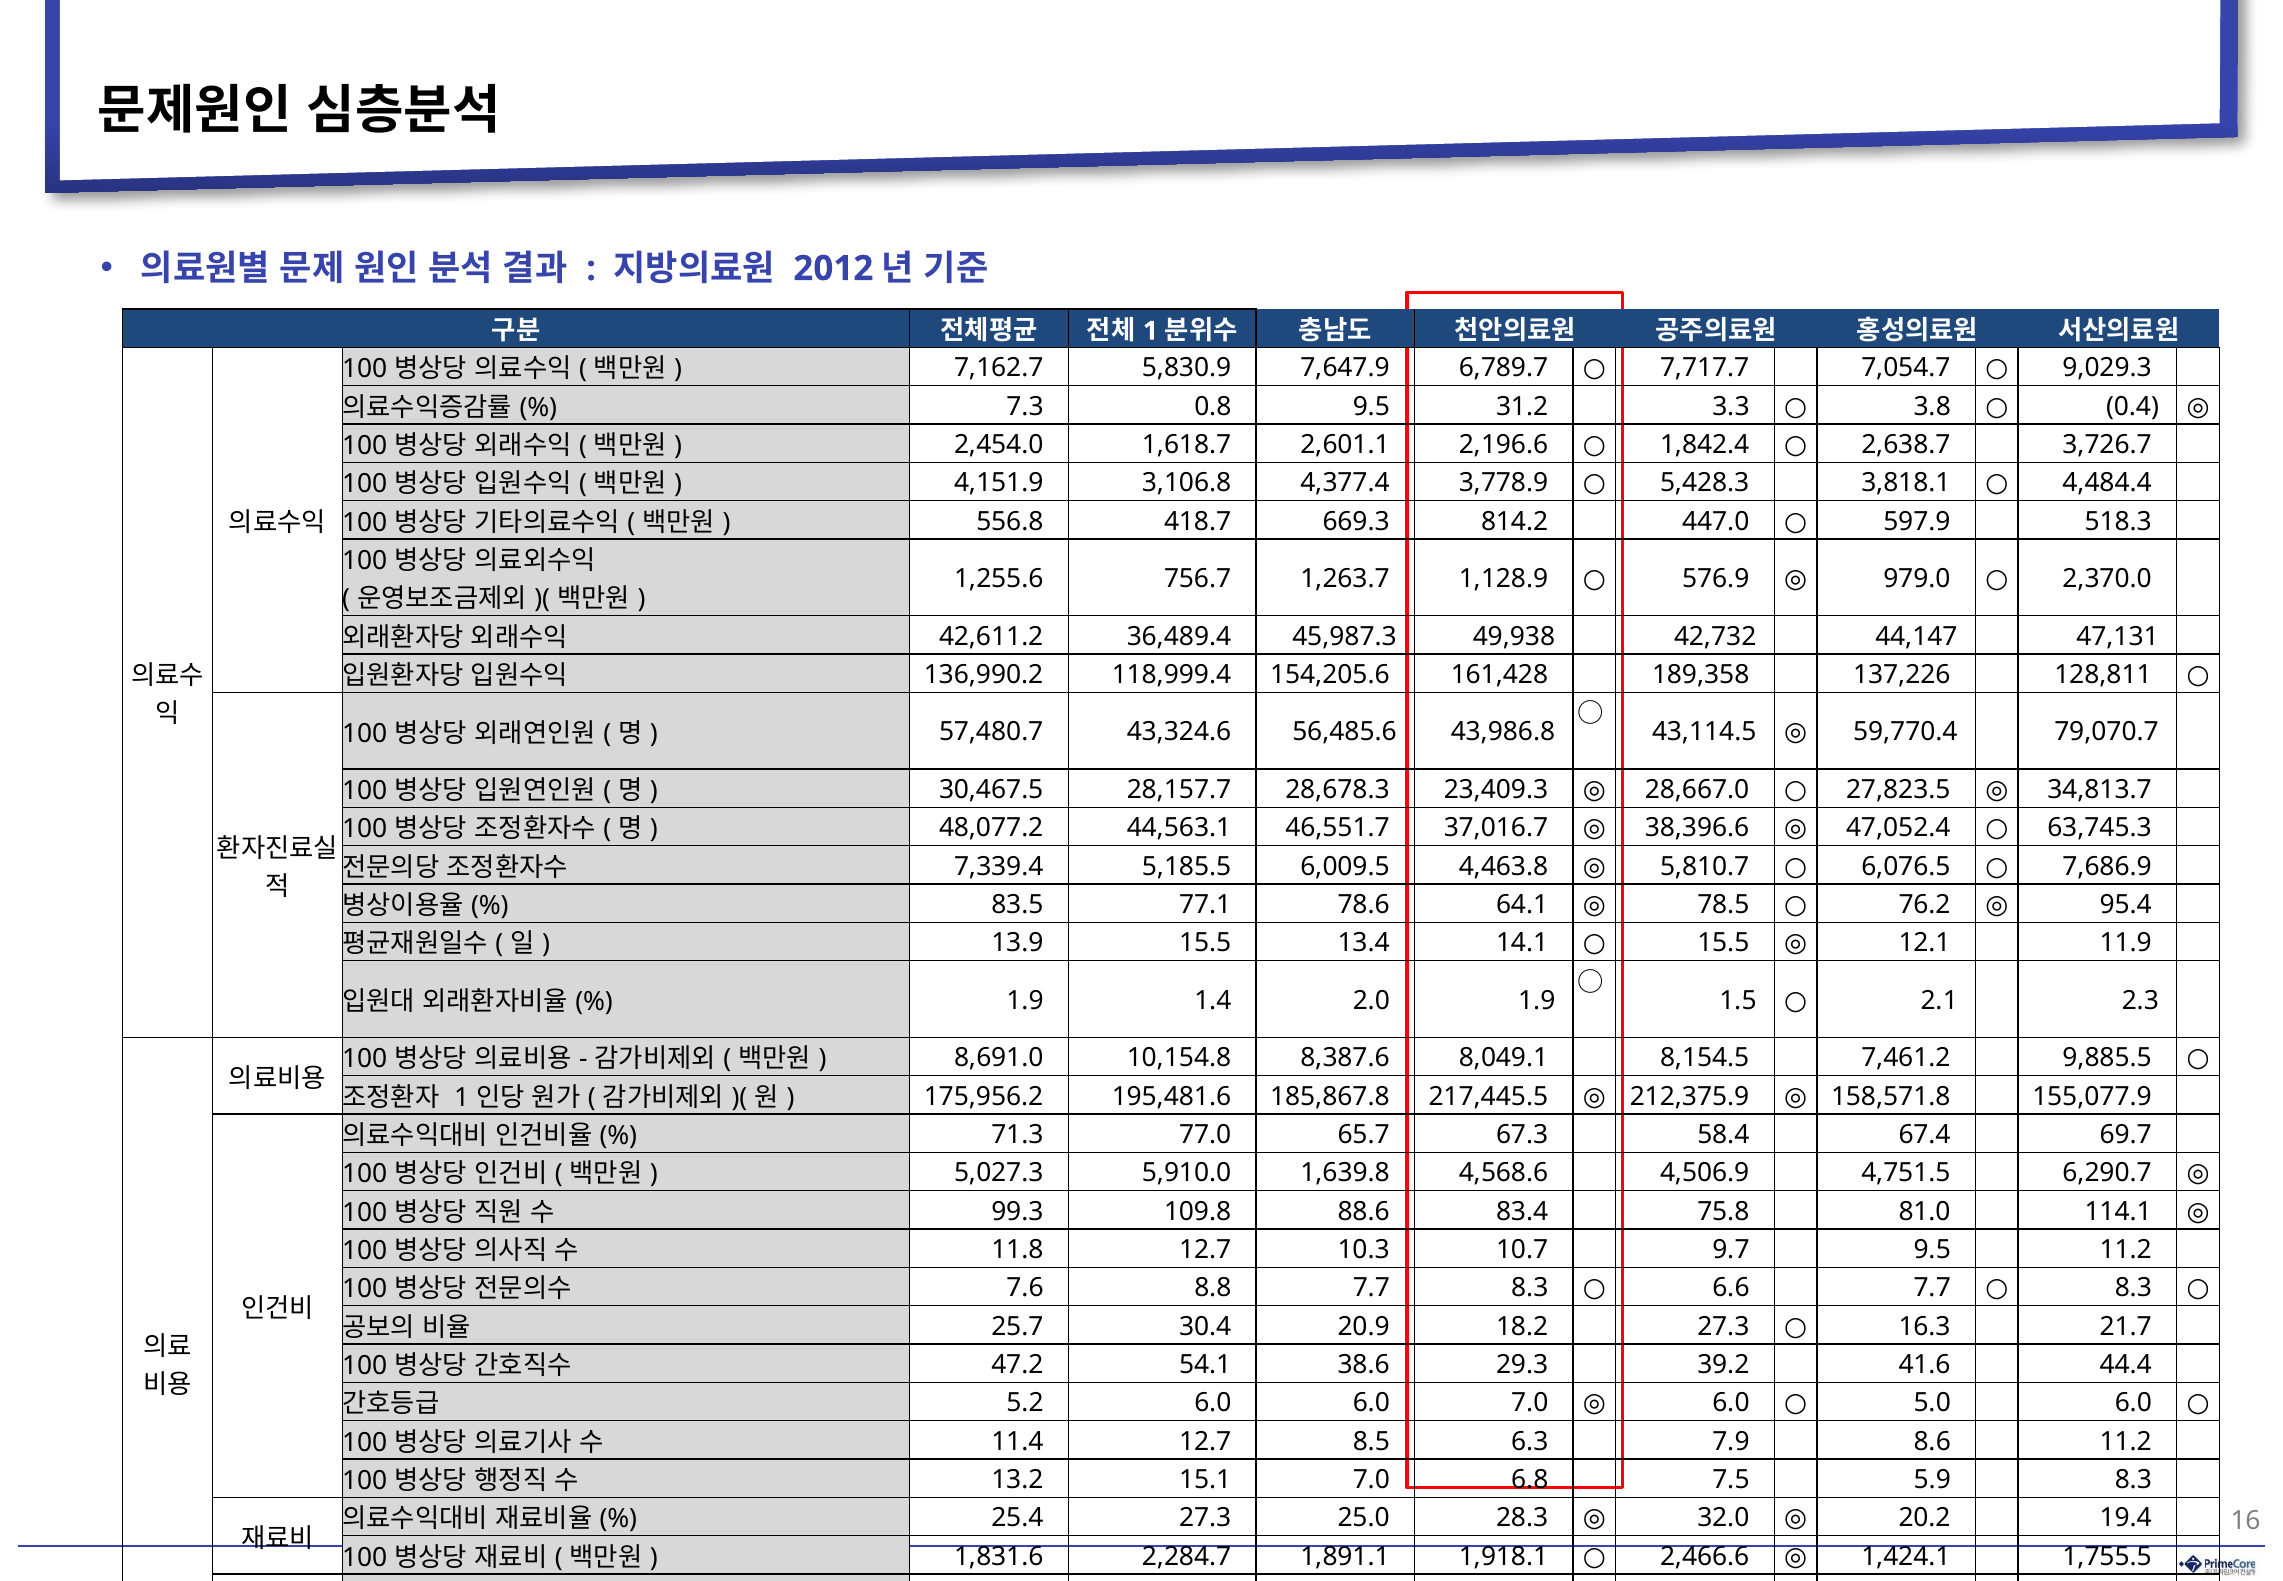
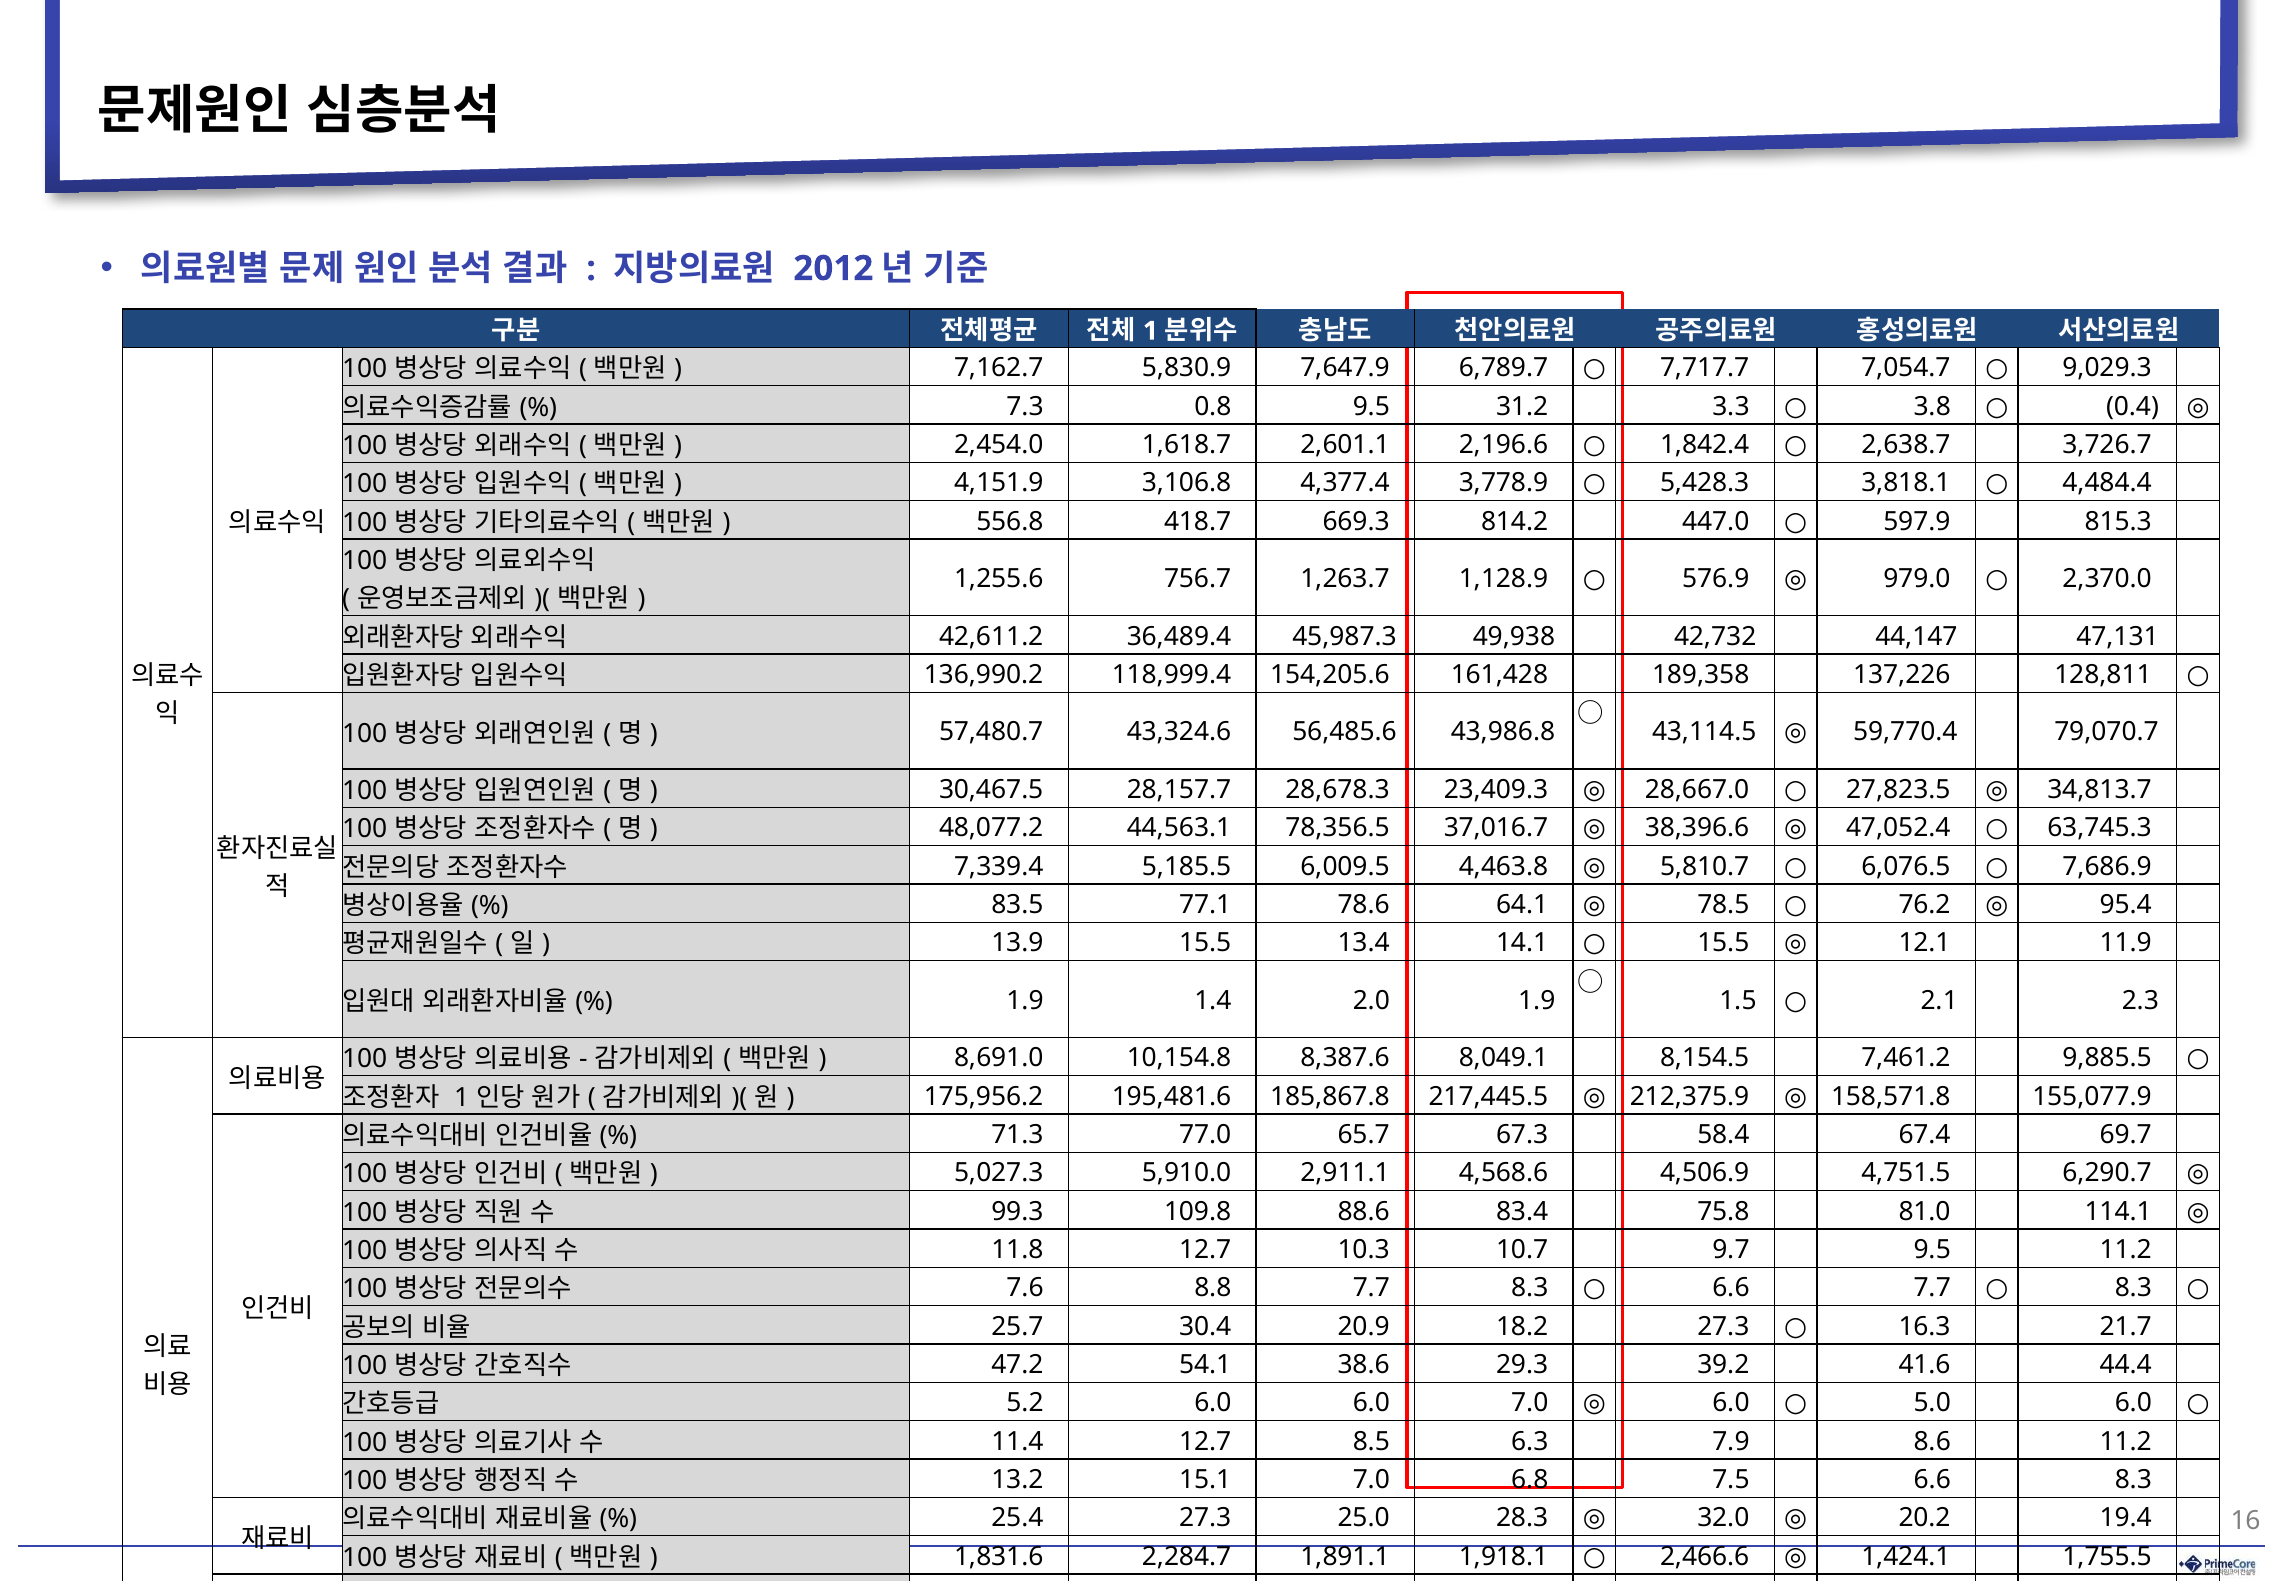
518.3: 518.3 -> 815.3
46,551.7: 46,551.7 -> 78,356.5
1,639.8: 1,639.8 -> 2,911.1
7.5 5.9: 5.9 -> 6.6
